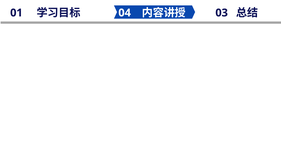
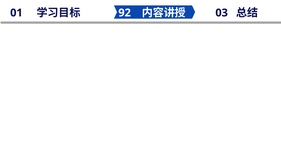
04: 04 -> 92
